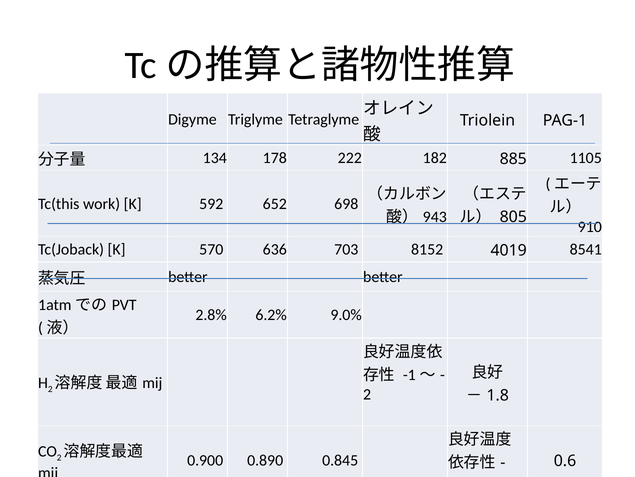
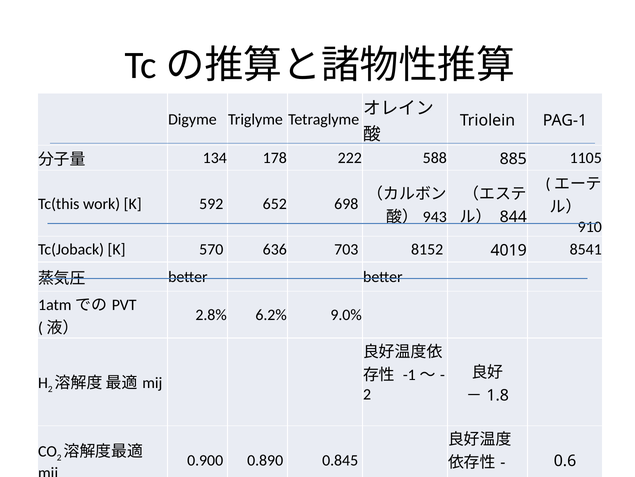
182: 182 -> 588
805: 805 -> 844
